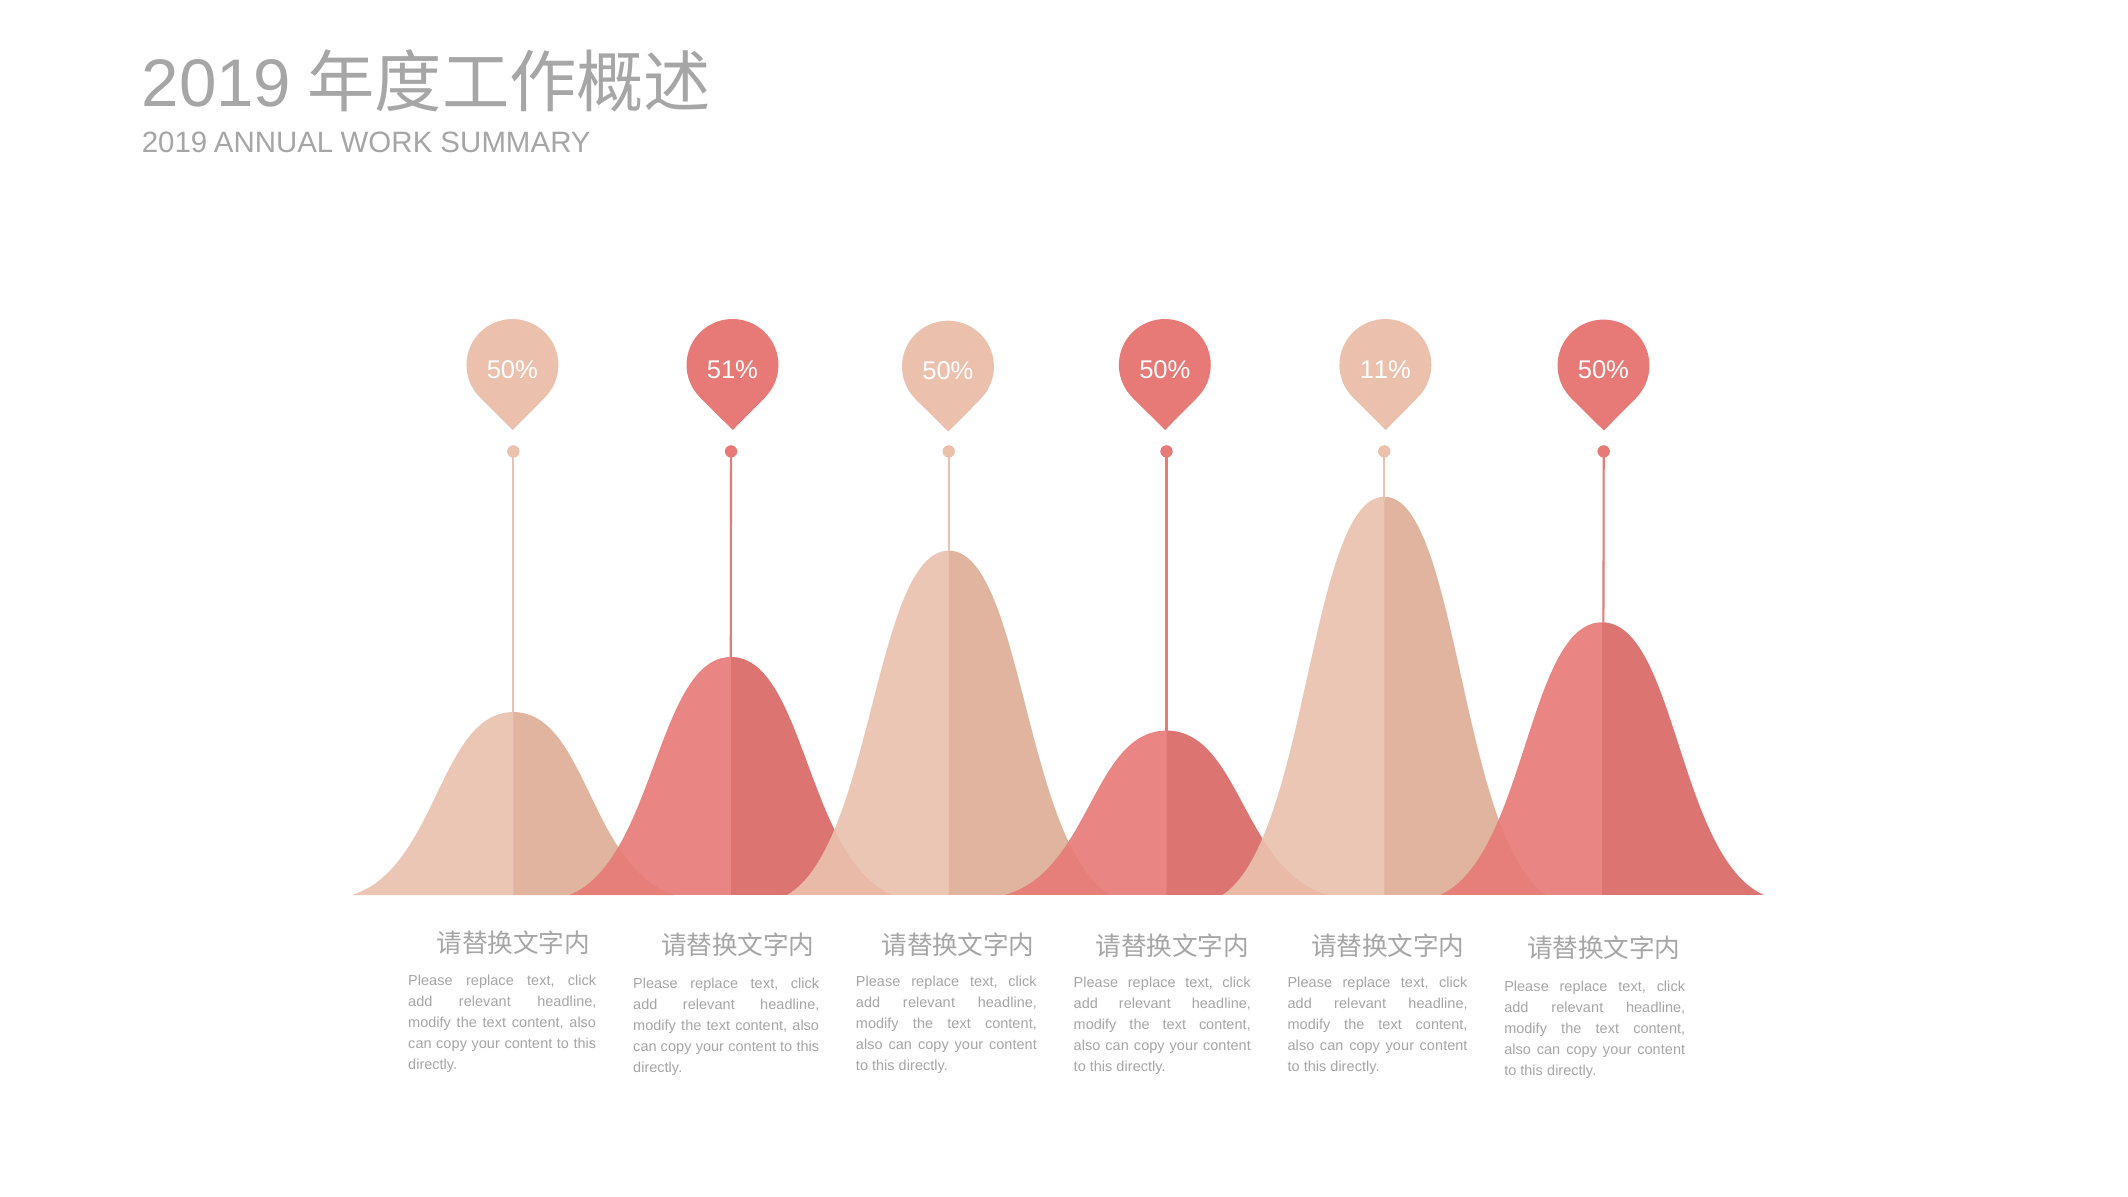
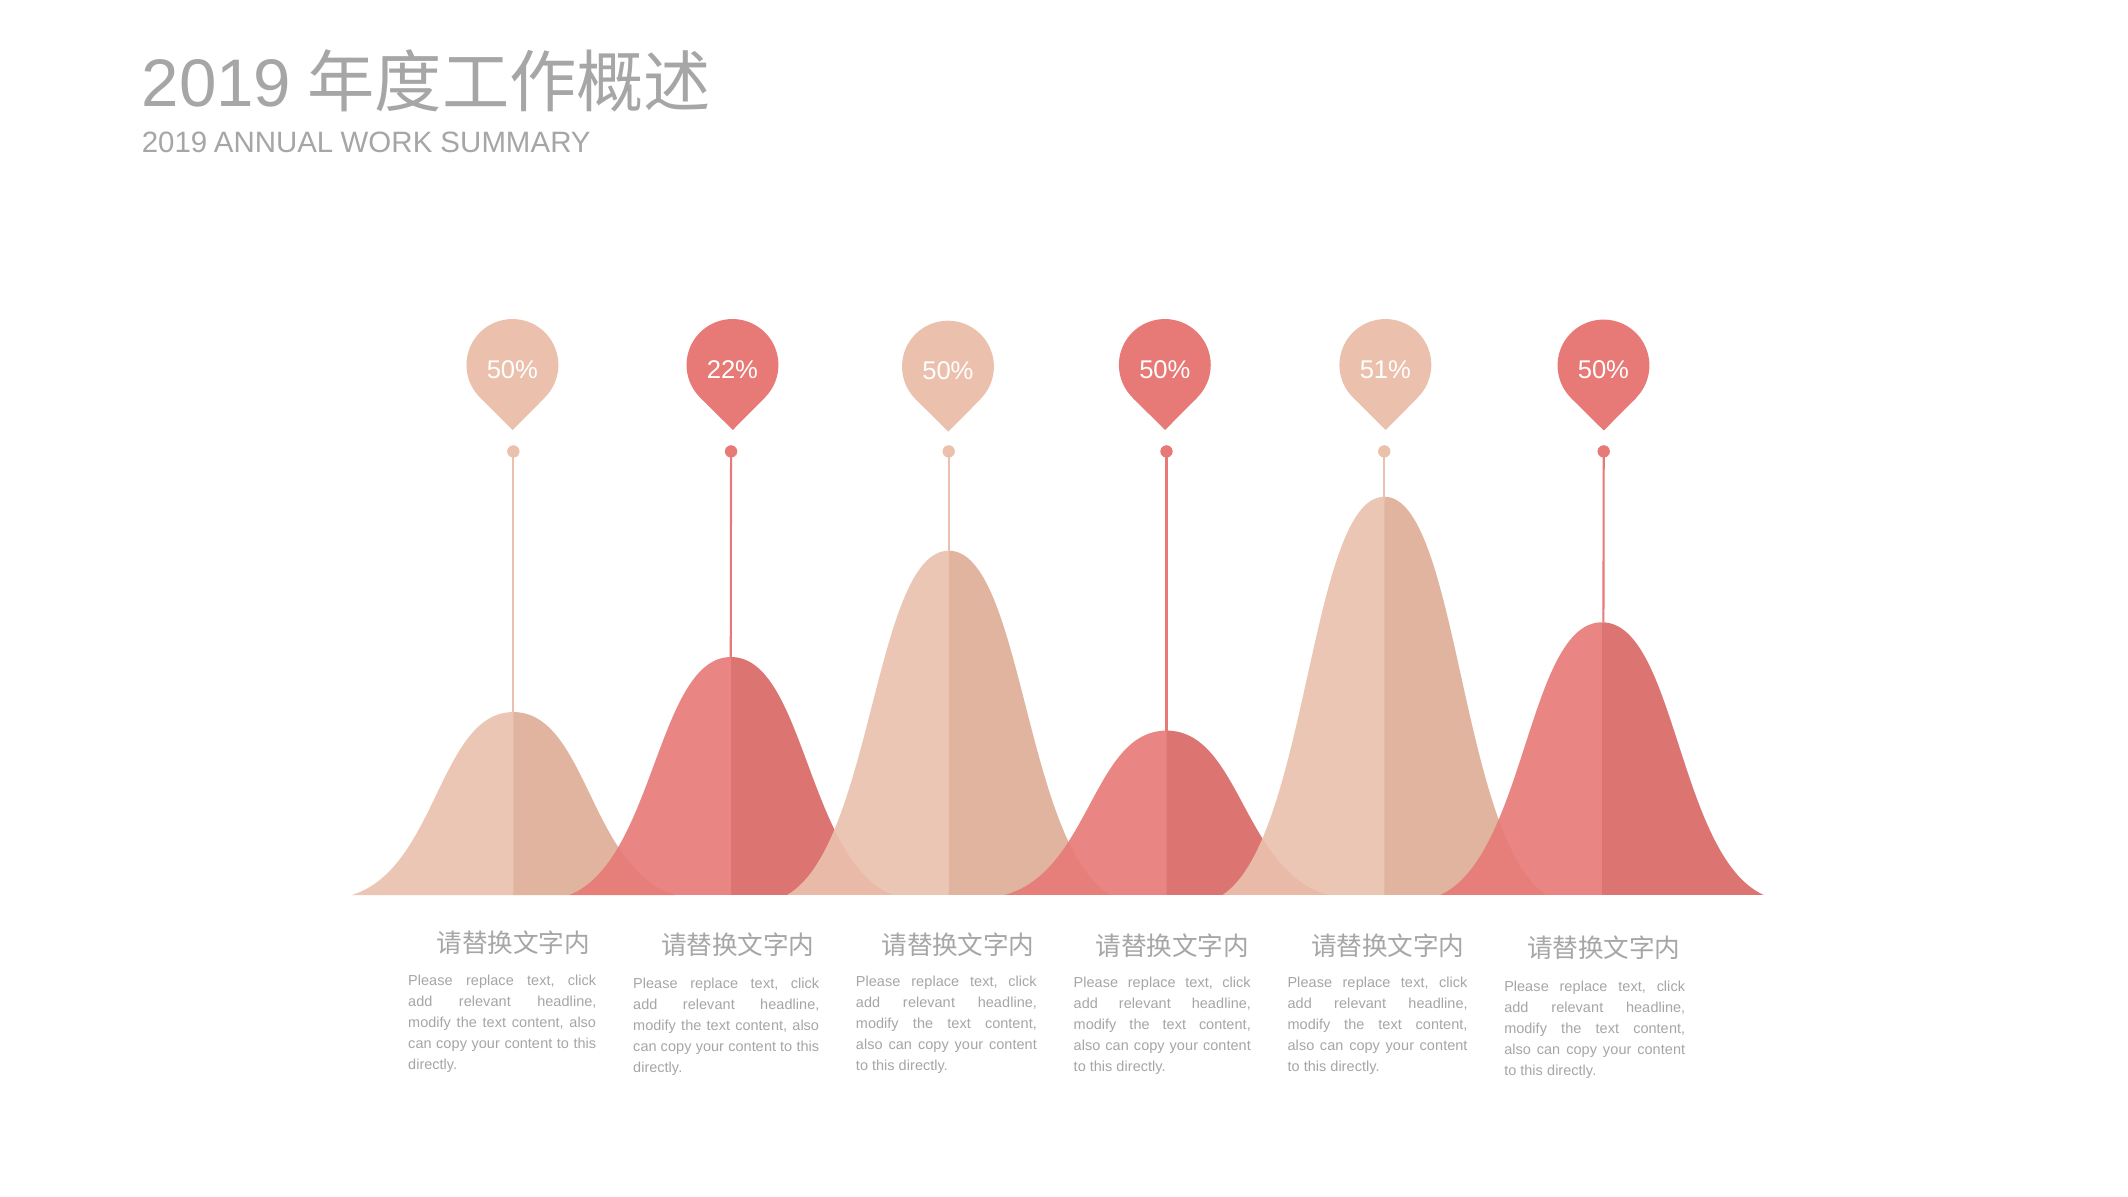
51%: 51% -> 22%
11%: 11% -> 51%
